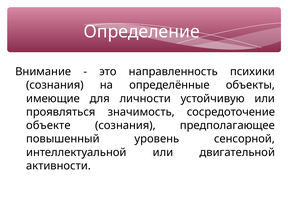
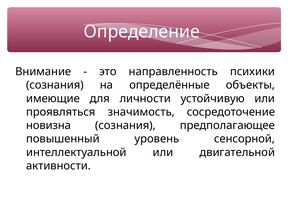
объекте: объекте -> новизна
